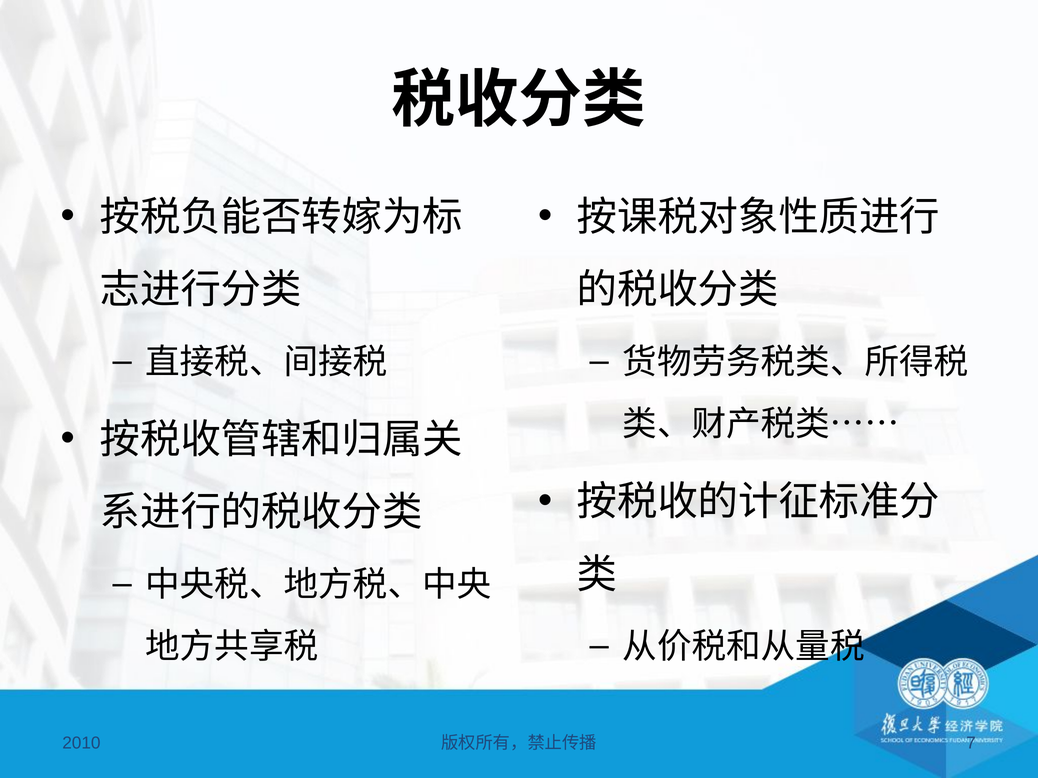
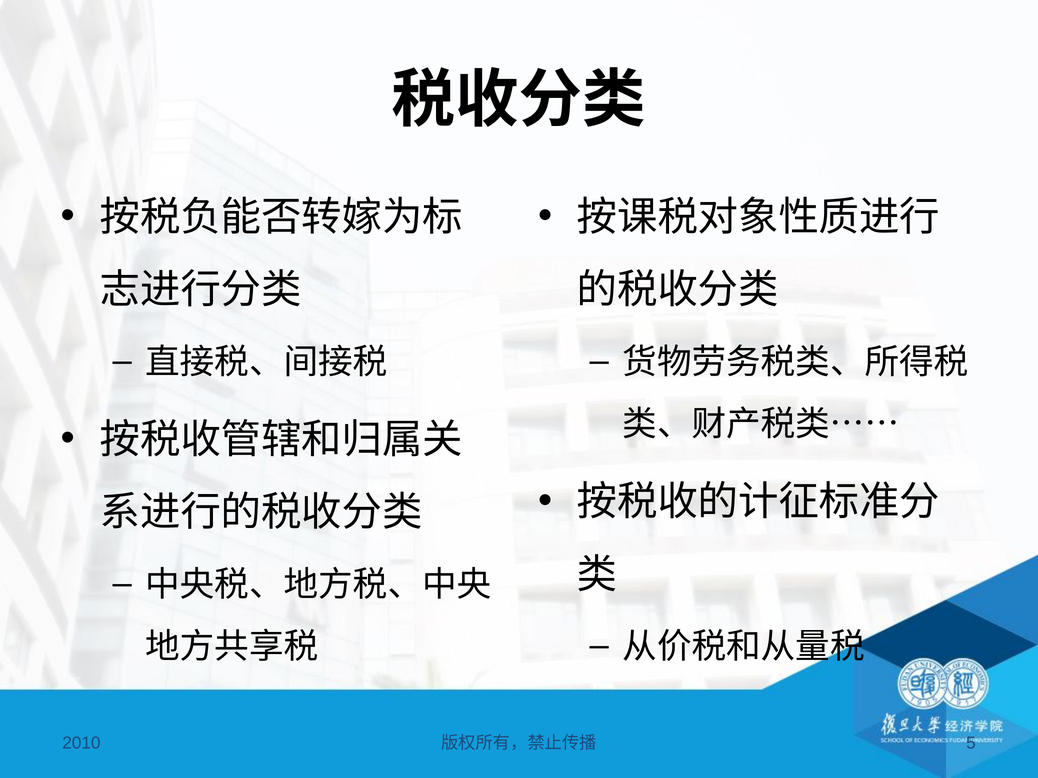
7: 7 -> 5
